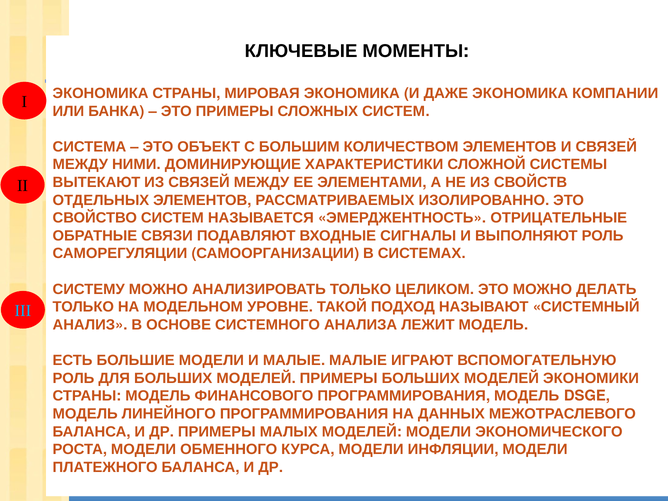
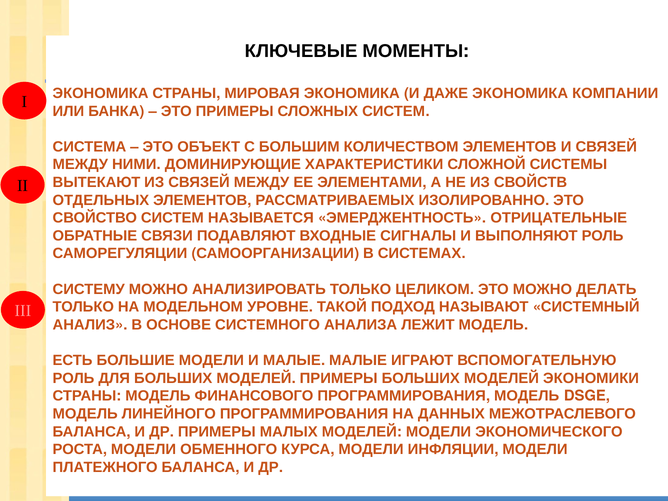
III colour: light blue -> pink
